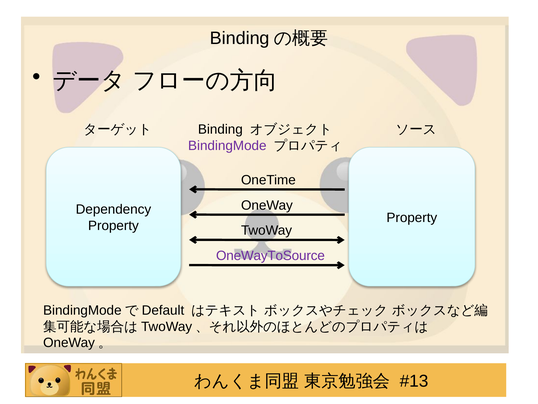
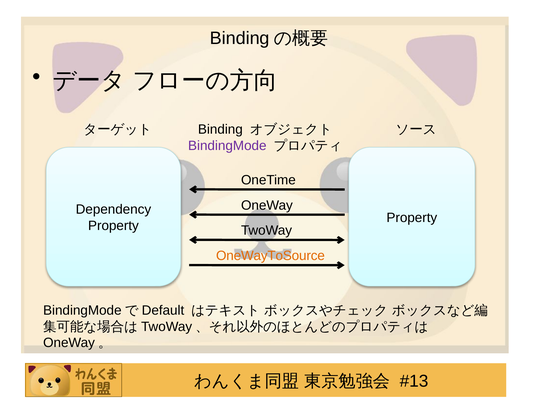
OneWayToSource colour: purple -> orange
